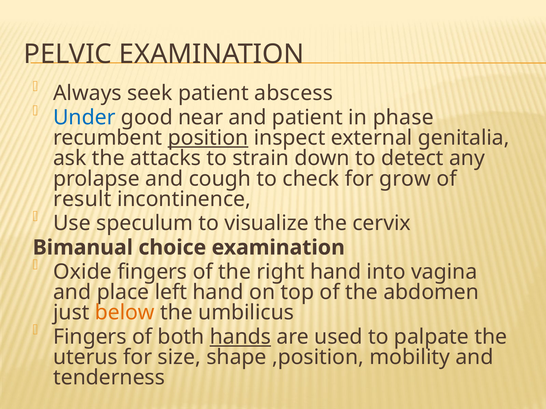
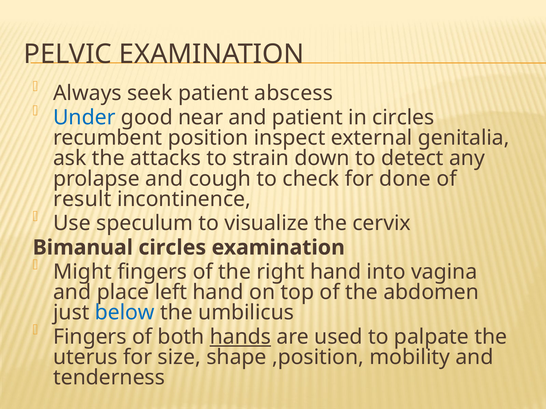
in phase: phase -> circles
position underline: present -> none
grow: grow -> done
choice at (172, 248): choice -> circles
Oxide: Oxide -> Might
below colour: orange -> blue
